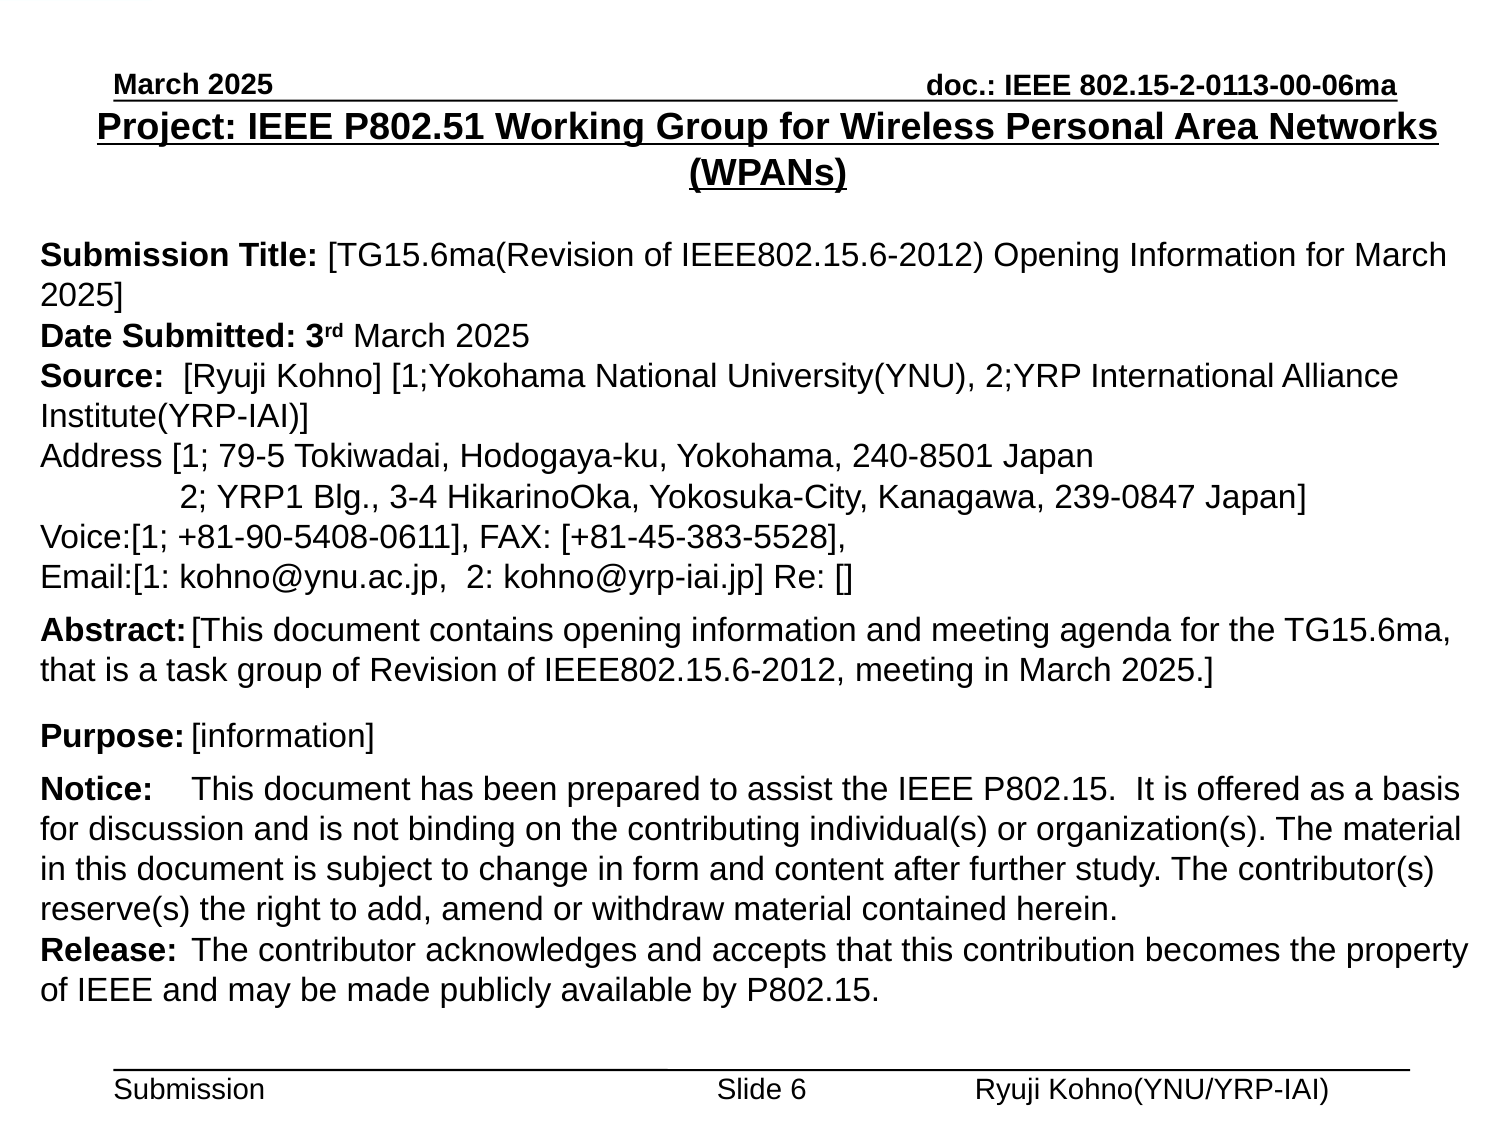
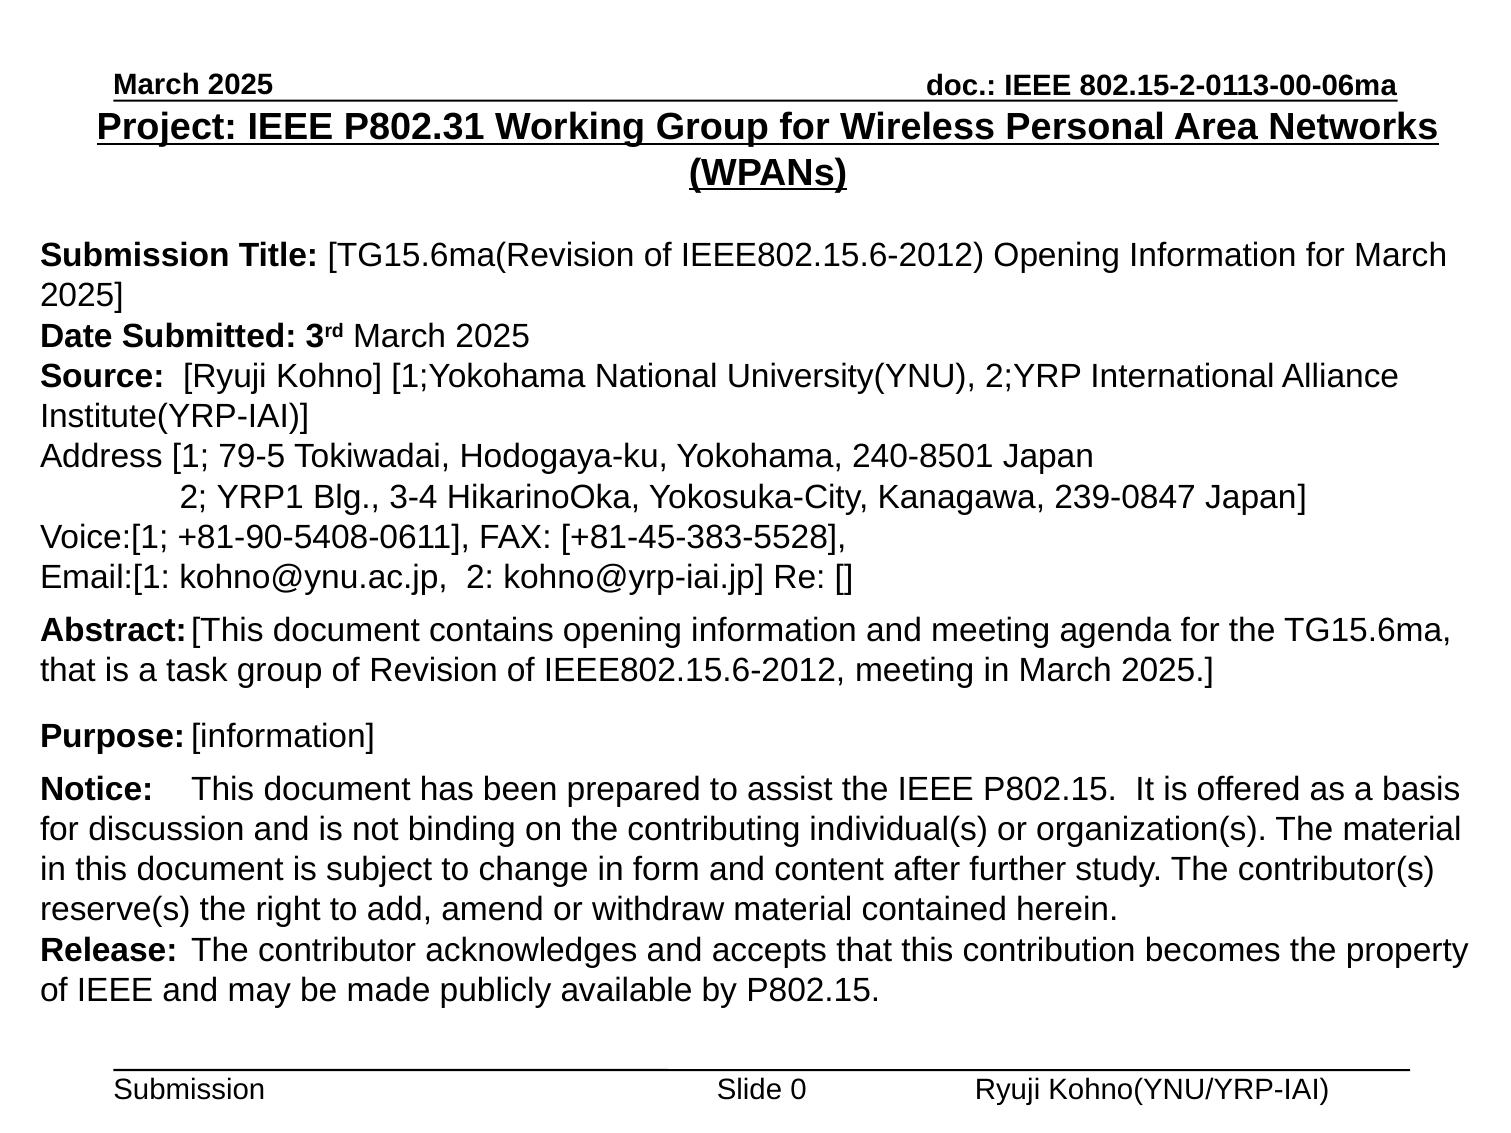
P802.51: P802.51 -> P802.31
6: 6 -> 0
